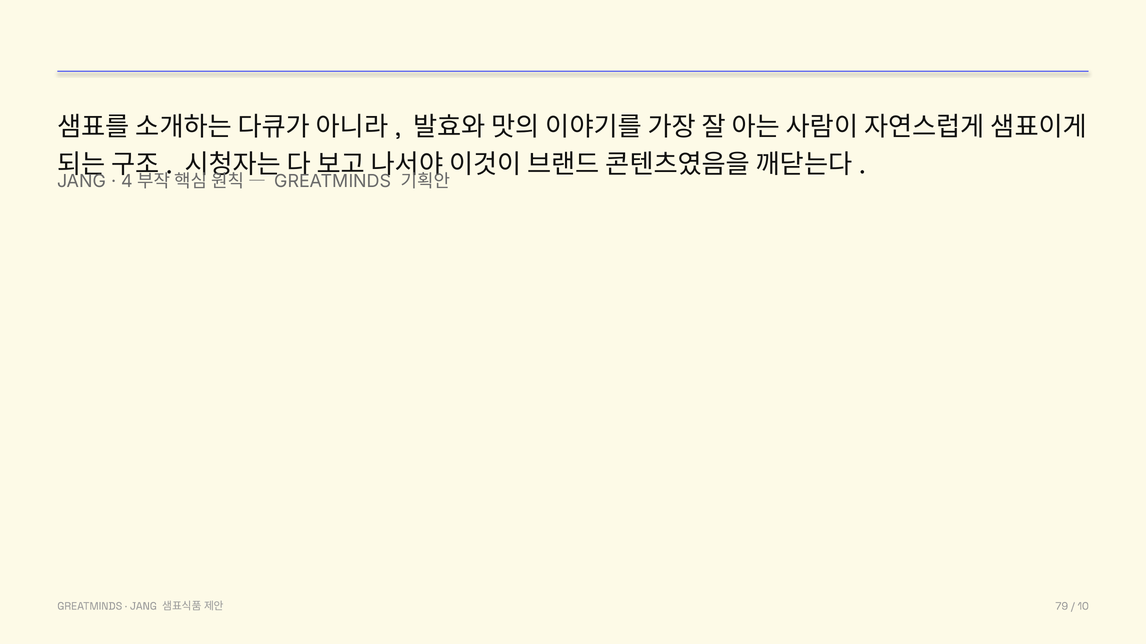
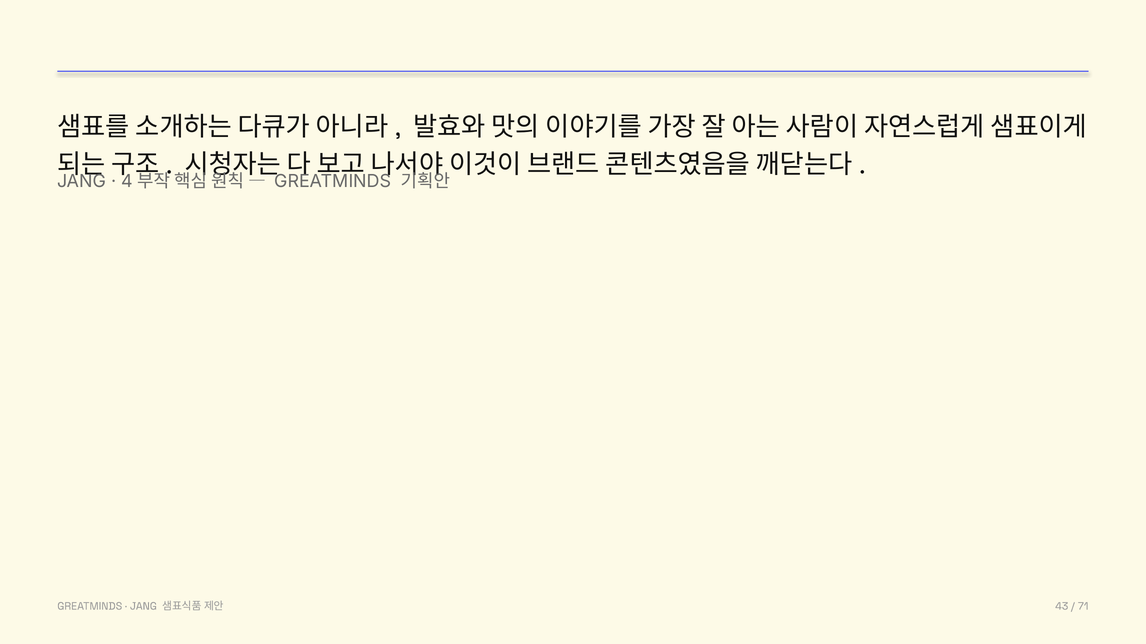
79: 79 -> 43
10: 10 -> 71
